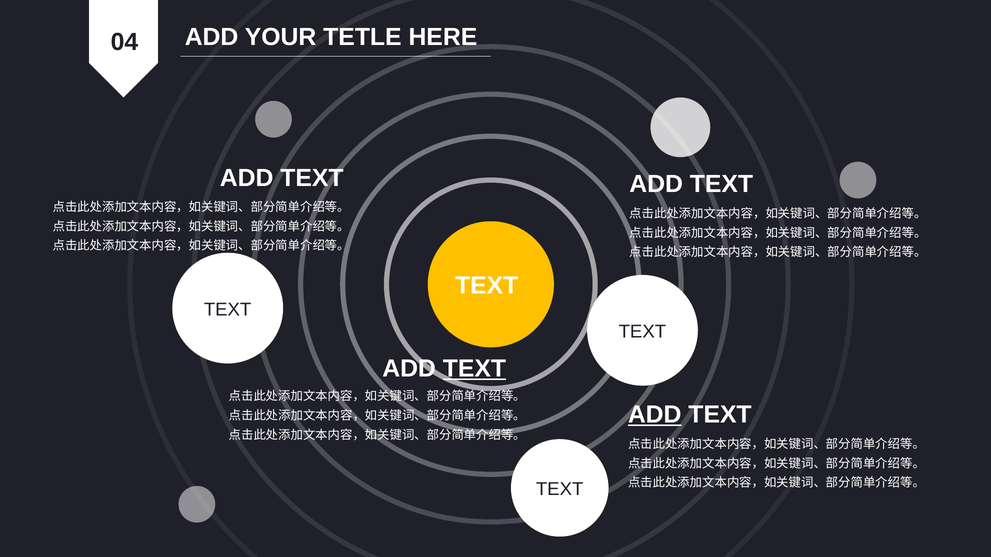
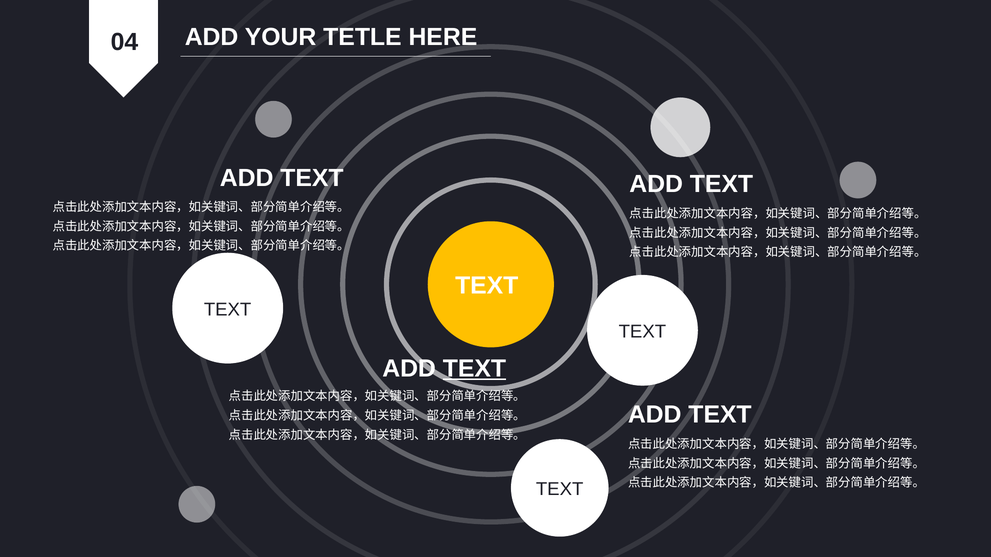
ADD at (655, 415) underline: present -> none
